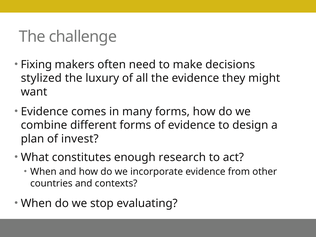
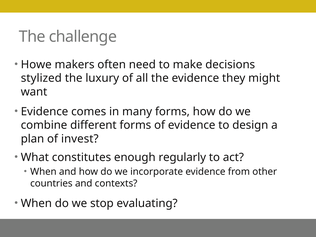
Fixing: Fixing -> Howe
research: research -> regularly
